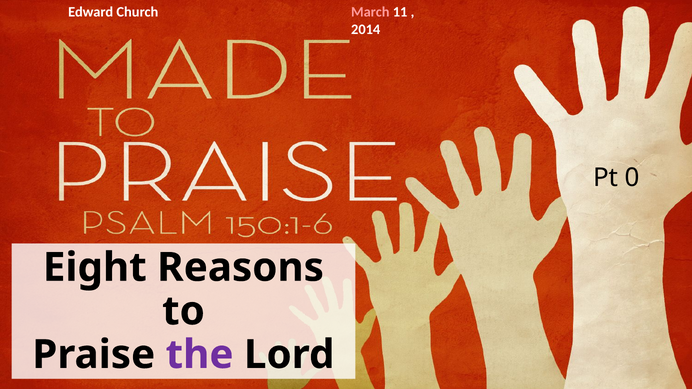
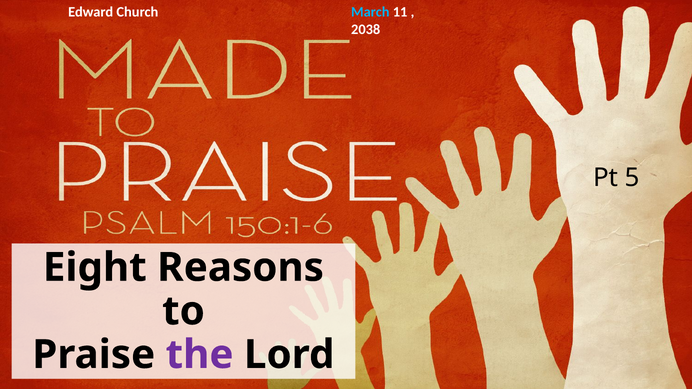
March colour: pink -> light blue
2014: 2014 -> 2038
0: 0 -> 5
